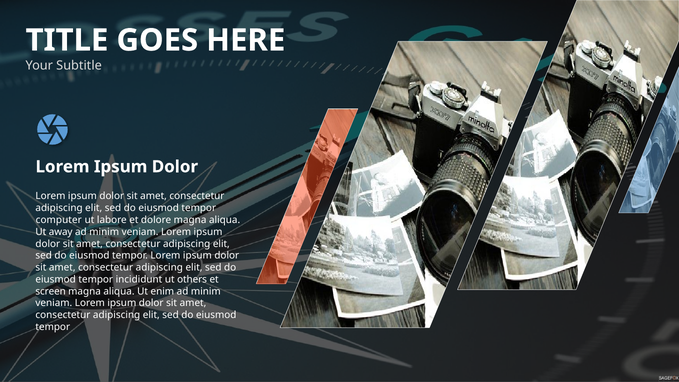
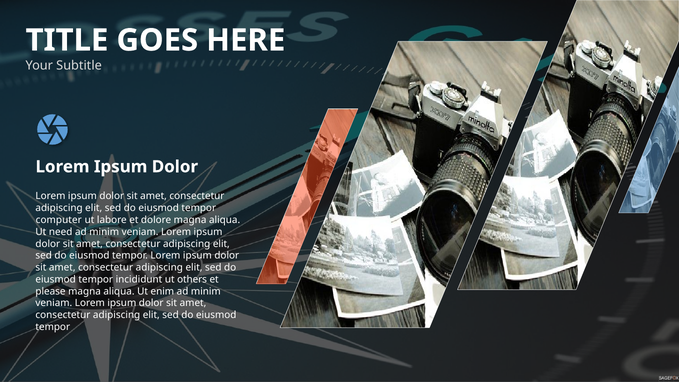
away: away -> need
screen: screen -> please
